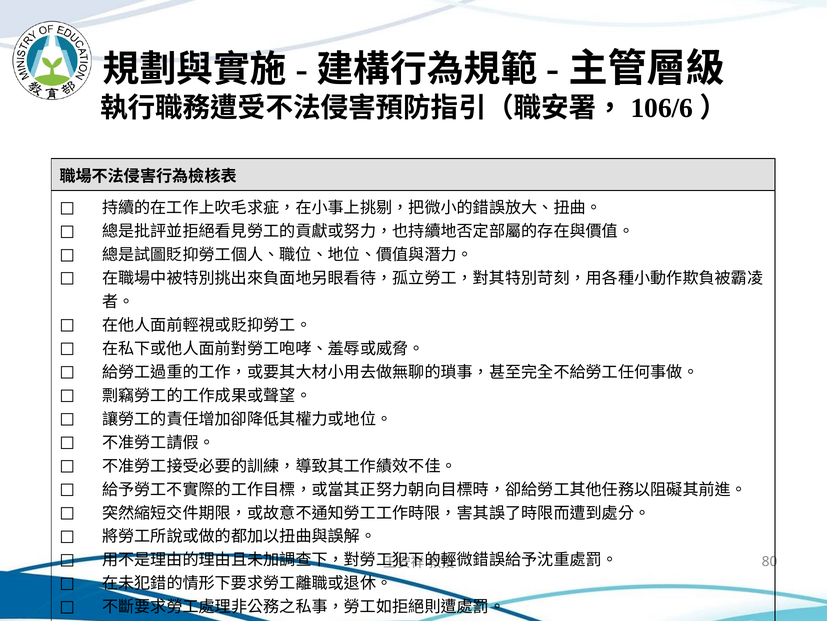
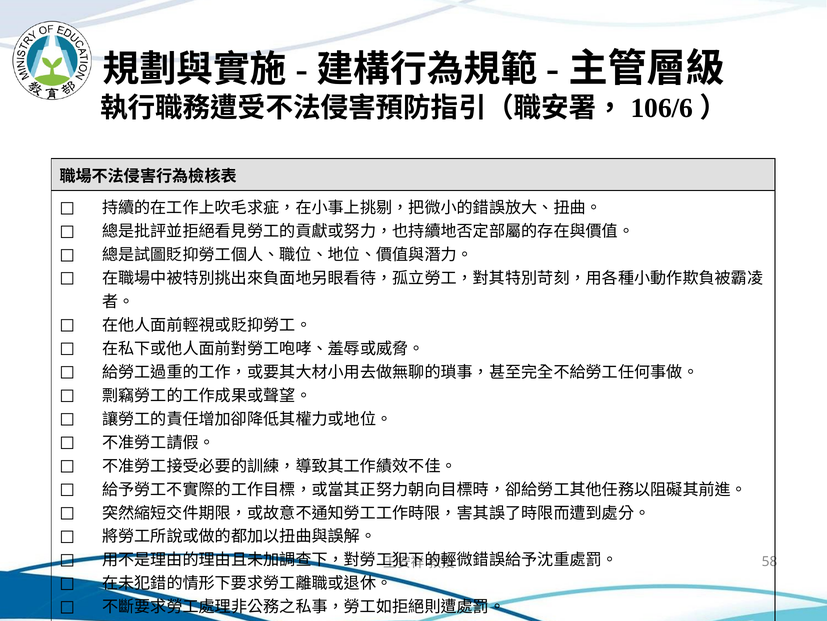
80: 80 -> 58
